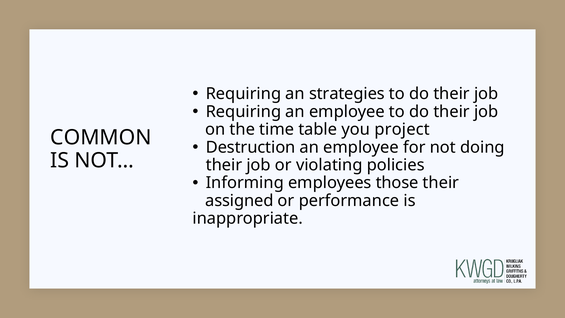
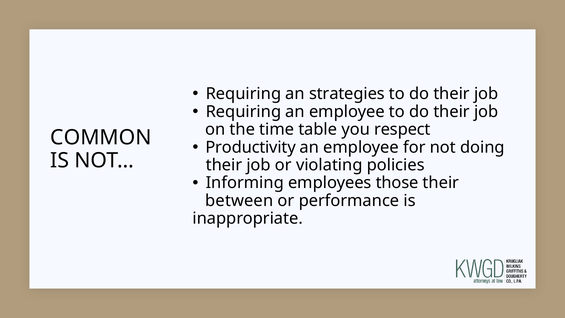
project: project -> respect
Destruction: Destruction -> Productivity
assigned: assigned -> between
